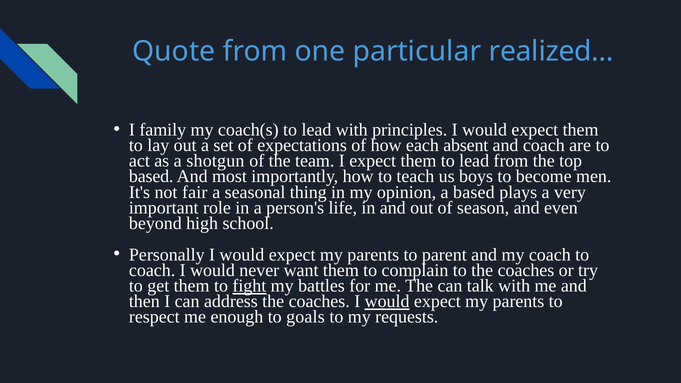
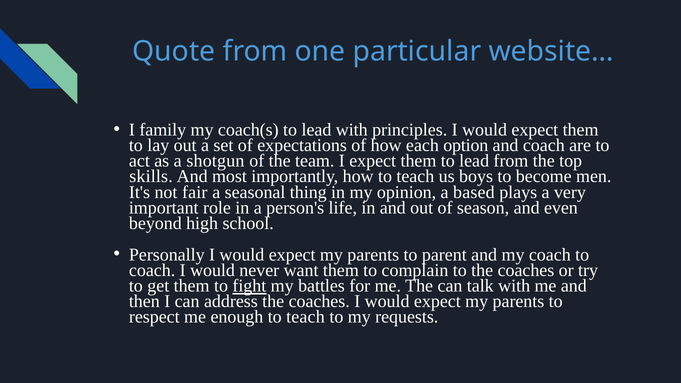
realized…: realized… -> website…
absent: absent -> option
based at (151, 177): based -> skills
would at (387, 302) underline: present -> none
enough to goals: goals -> teach
